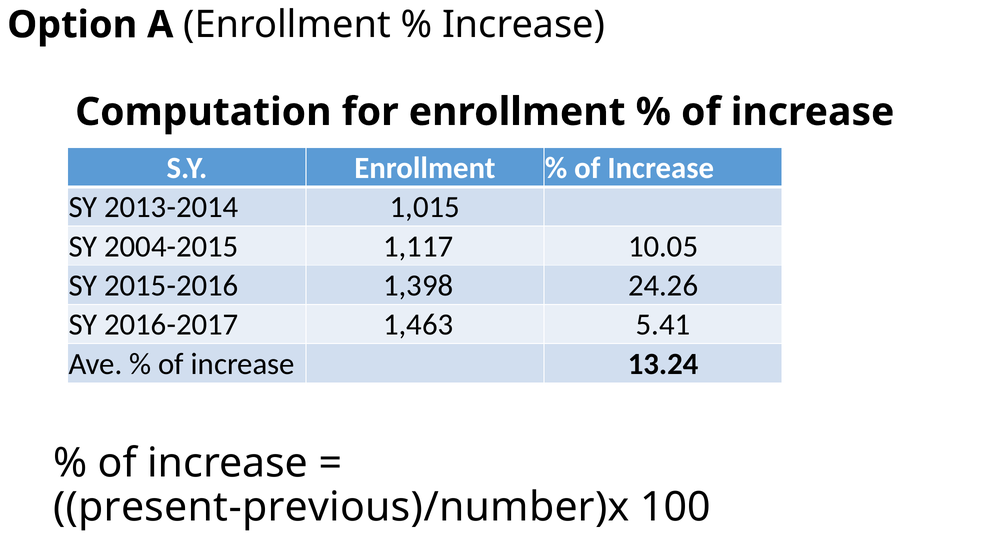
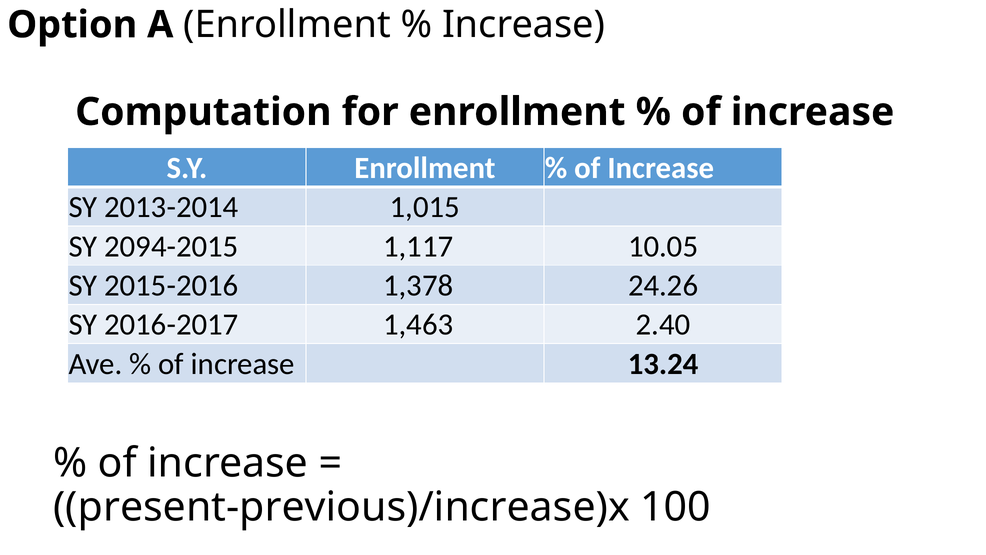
2004-2015: 2004-2015 -> 2094-2015
1,398: 1,398 -> 1,378
5.41: 5.41 -> 2.40
present-previous)/number)x: present-previous)/number)x -> present-previous)/increase)x
